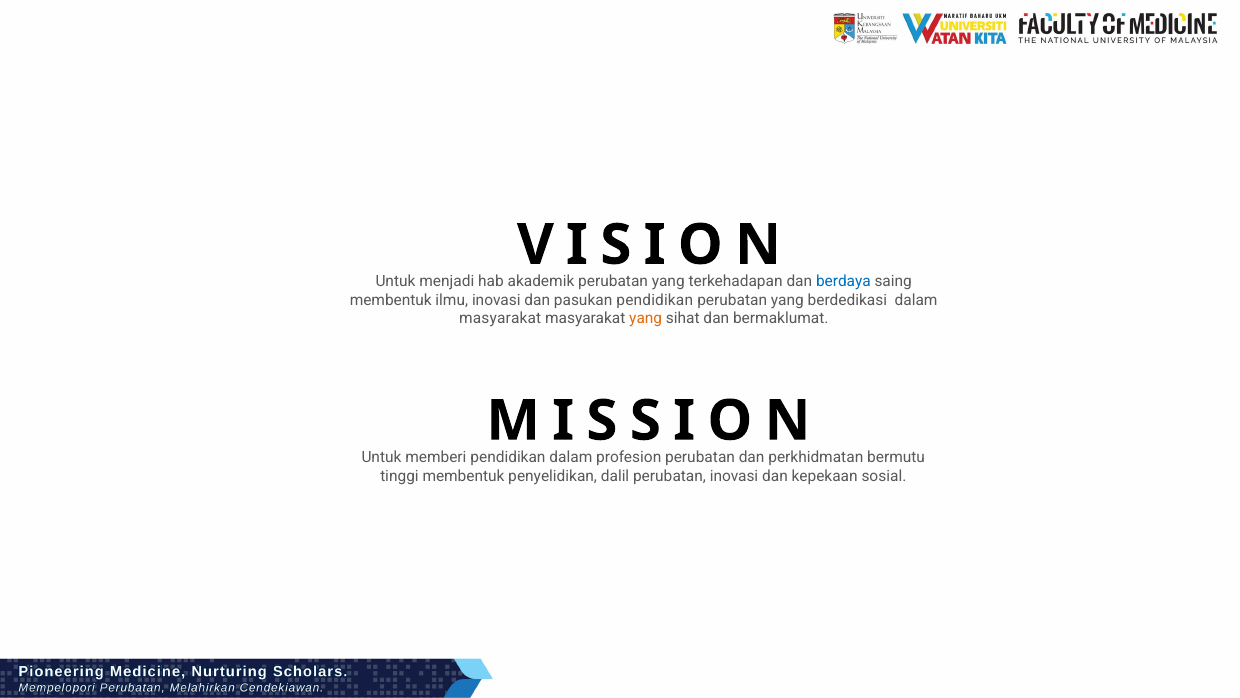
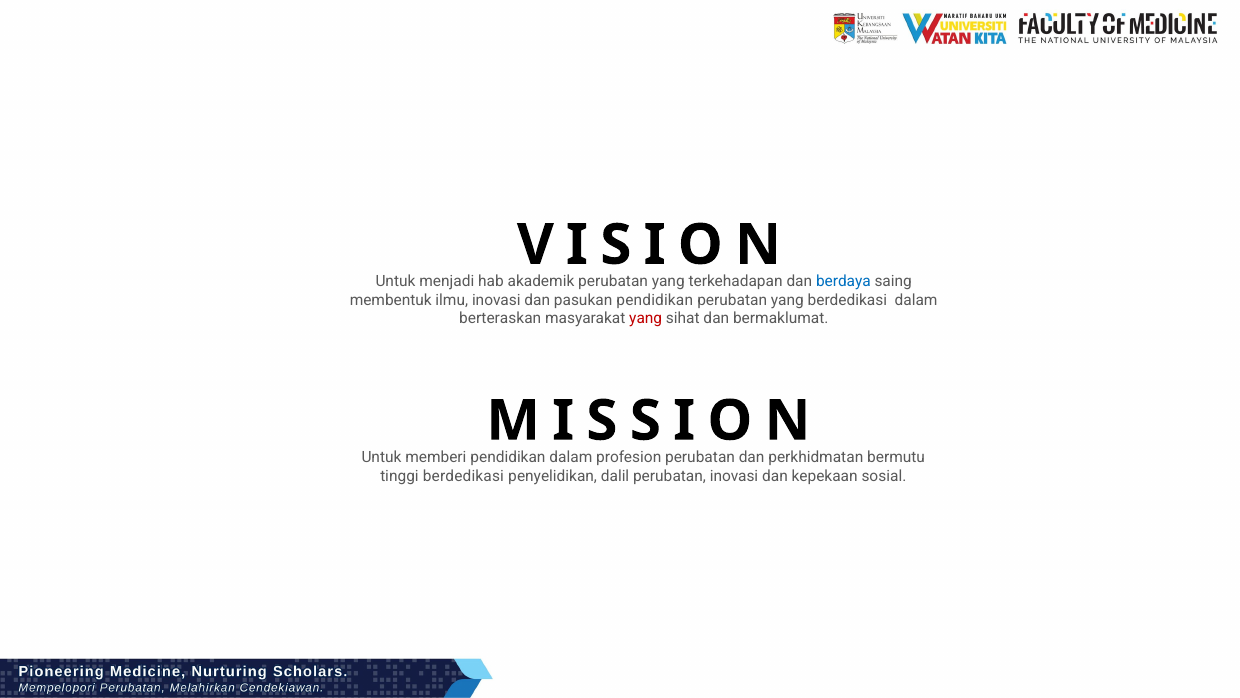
masyarakat at (500, 318): masyarakat -> berteraskan
yang at (646, 318) colour: orange -> red
tinggi membentuk: membentuk -> berdedikasi
